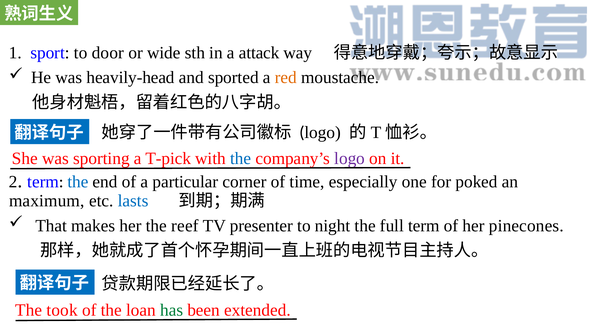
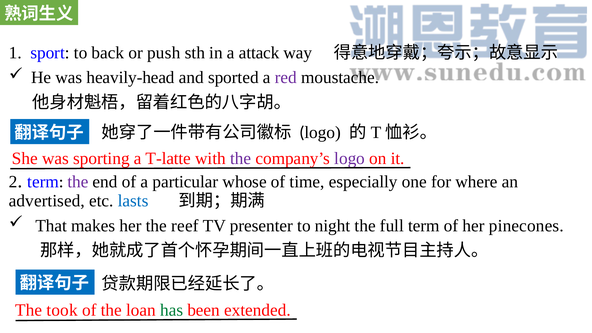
door: door -> back
wide: wide -> push
red colour: orange -> purple
T-pick: T-pick -> T-latte
the at (241, 159) colour: blue -> purple
the at (78, 182) colour: blue -> purple
corner: corner -> whose
poked: poked -> where
maximum: maximum -> advertised
